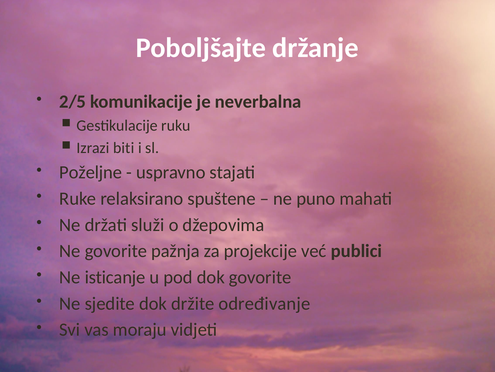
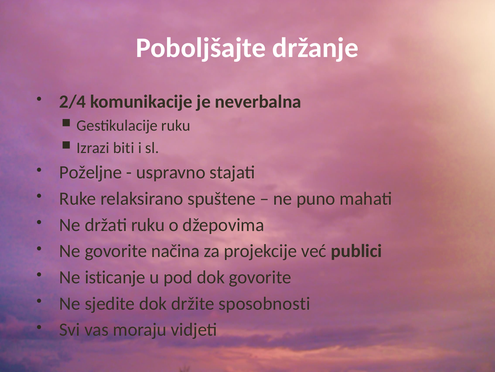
2/5: 2/5 -> 2/4
držati služi: služi -> ruku
pažnja: pažnja -> načina
određivanje: određivanje -> sposobnosti
